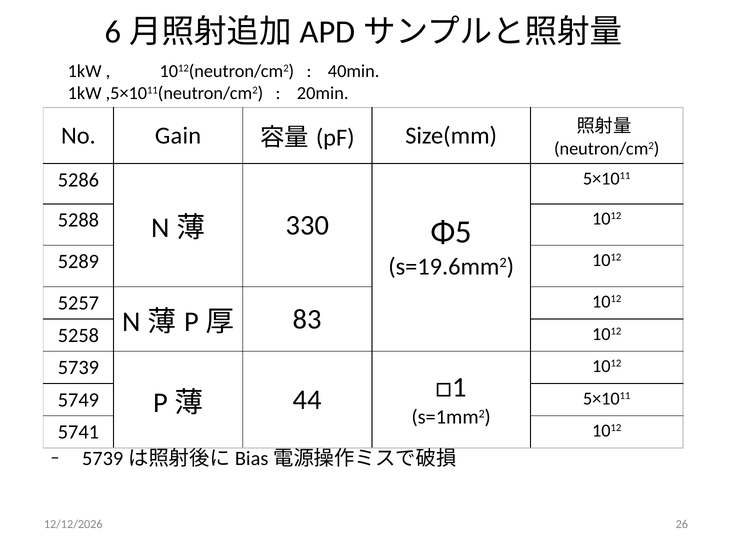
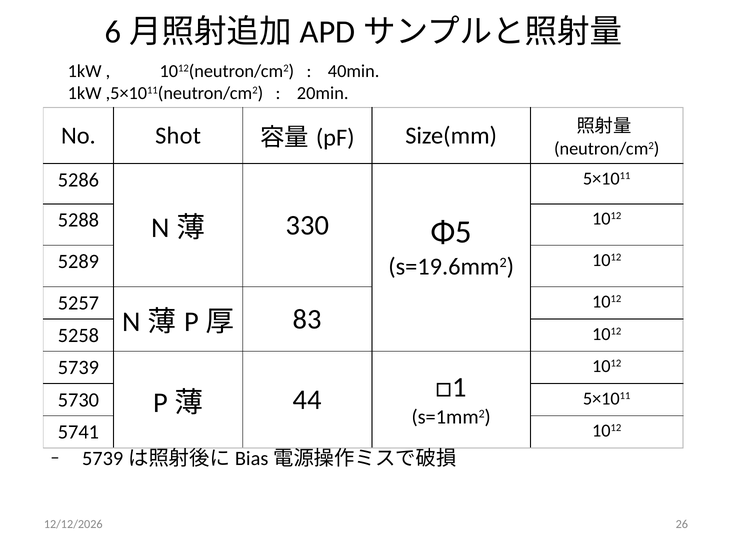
Gain: Gain -> Shot
5749: 5749 -> 5730
